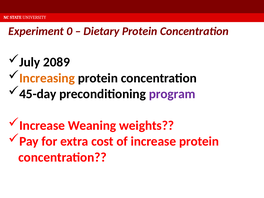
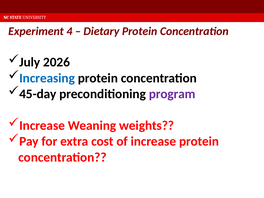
0: 0 -> 4
2089: 2089 -> 2026
Increasing colour: orange -> blue
